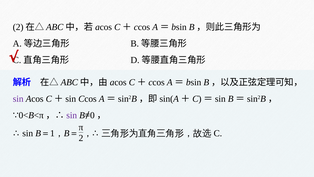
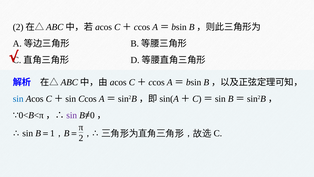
sin at (18, 99) colour: purple -> blue
